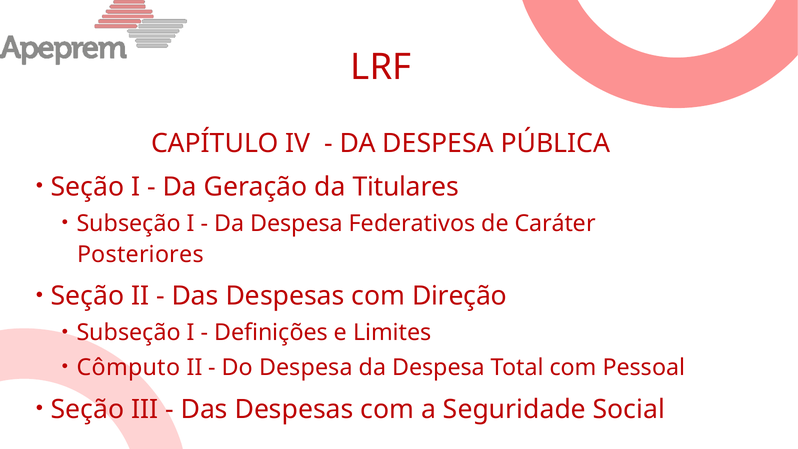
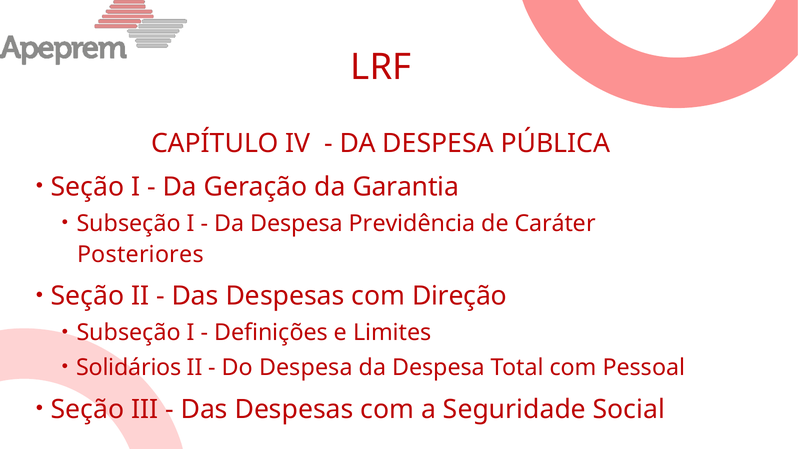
Titulares: Titulares -> Garantia
Federativos: Federativos -> Previdência
Cômputo: Cômputo -> Solidários
